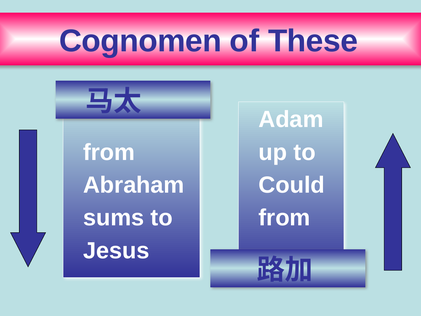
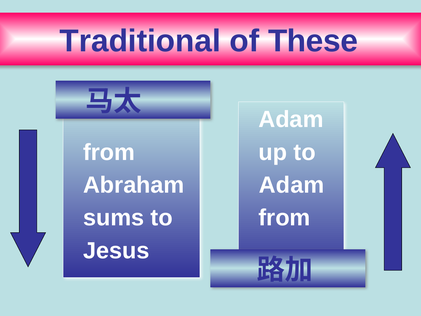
Cognomen: Cognomen -> Traditional
Could at (292, 185): Could -> Adam
